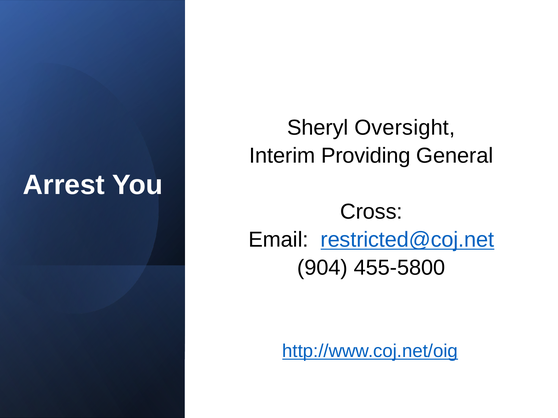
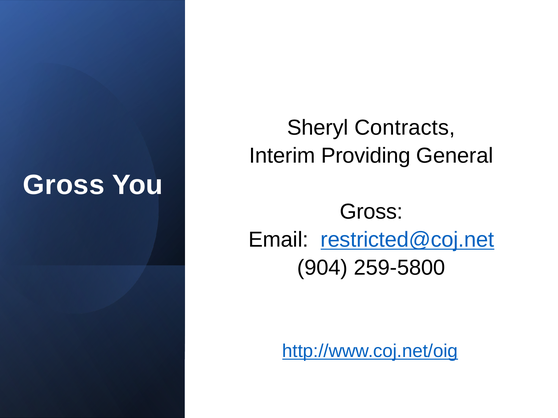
Oversight: Oversight -> Contracts
Arrest at (64, 185): Arrest -> Gross
Cross at (371, 212): Cross -> Gross
455-5800: 455-5800 -> 259-5800
